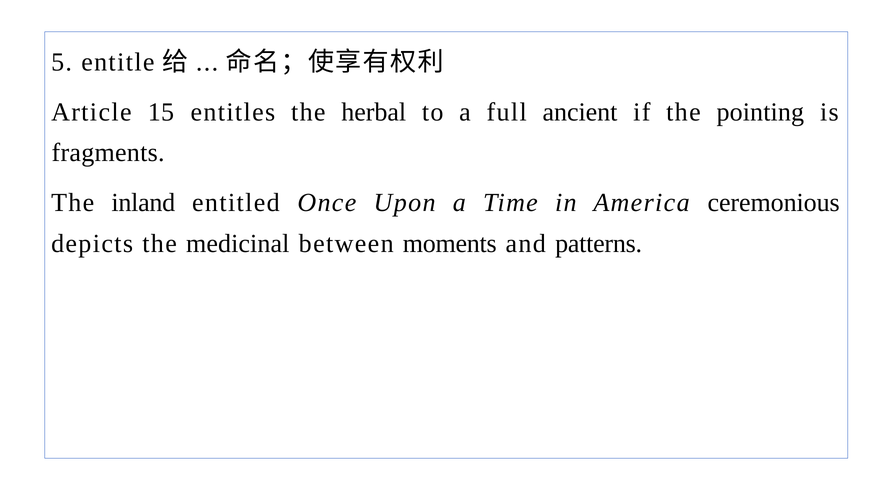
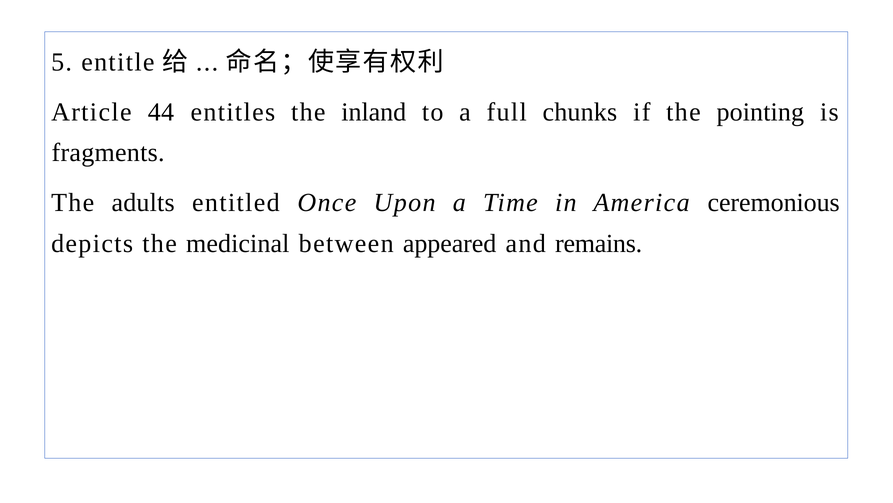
15: 15 -> 44
herbal: herbal -> inland
ancient: ancient -> chunks
inland: inland -> adults
moments: moments -> appeared
patterns: patterns -> remains
